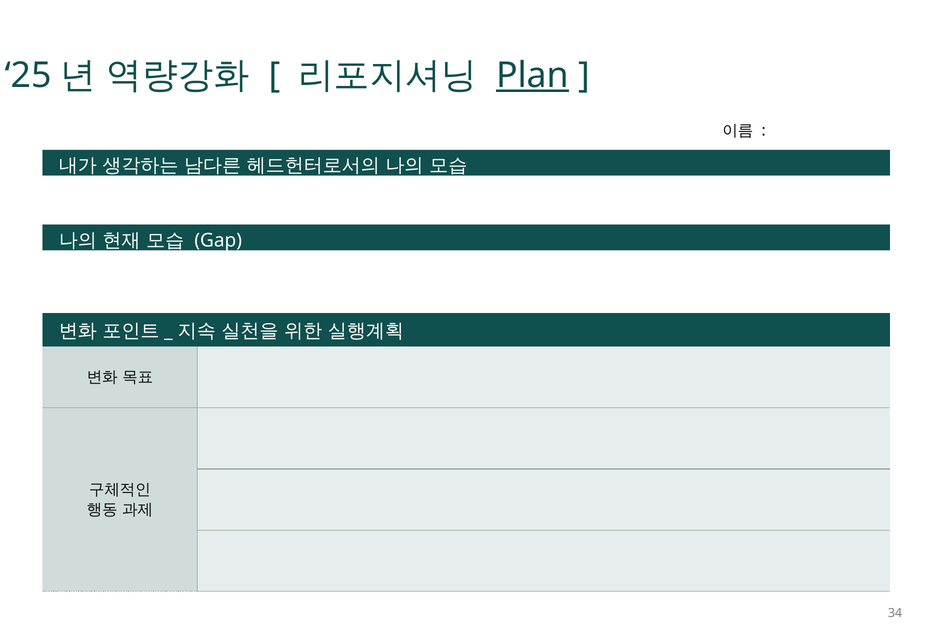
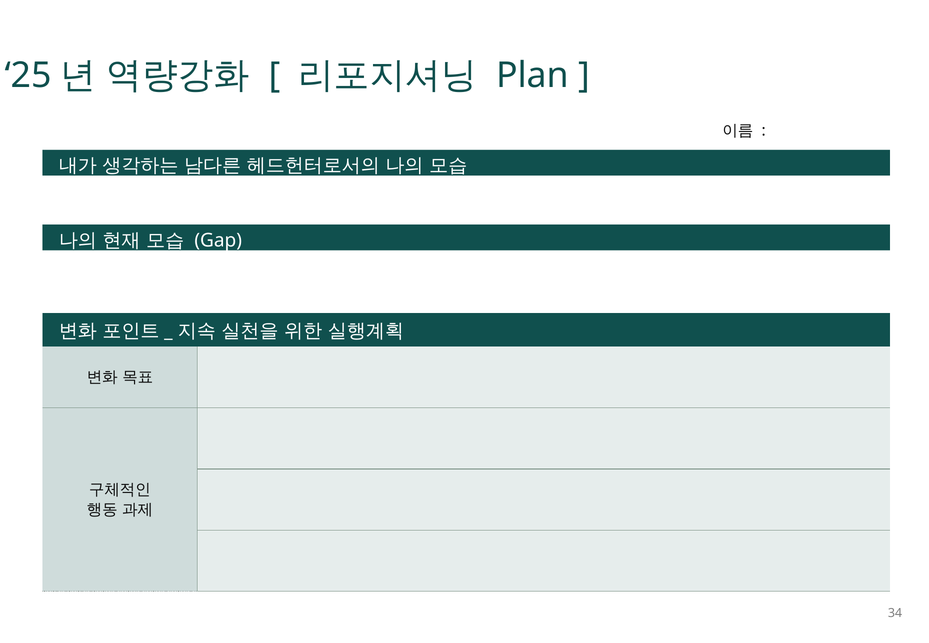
Plan underline: present -> none
